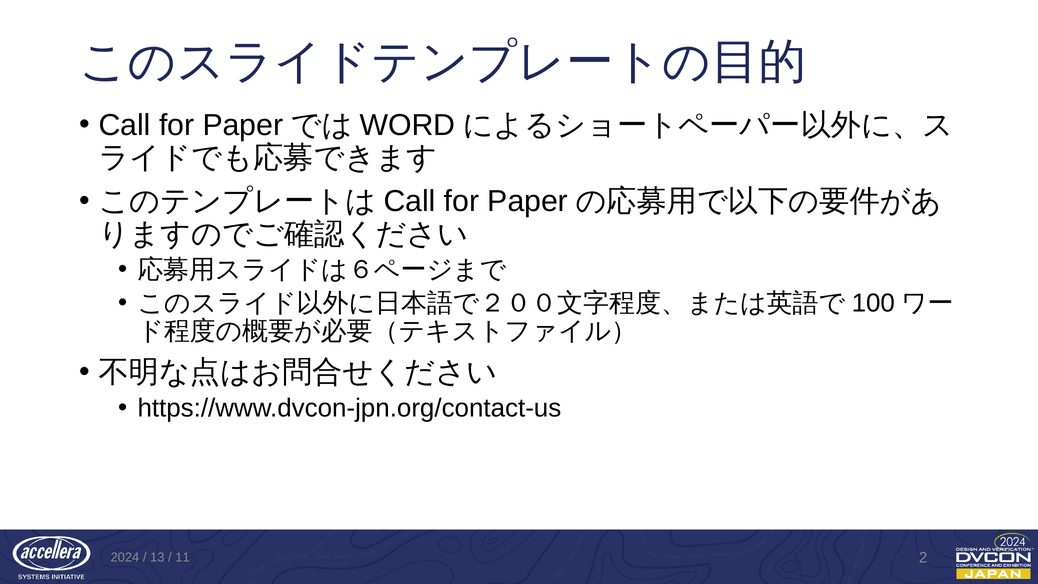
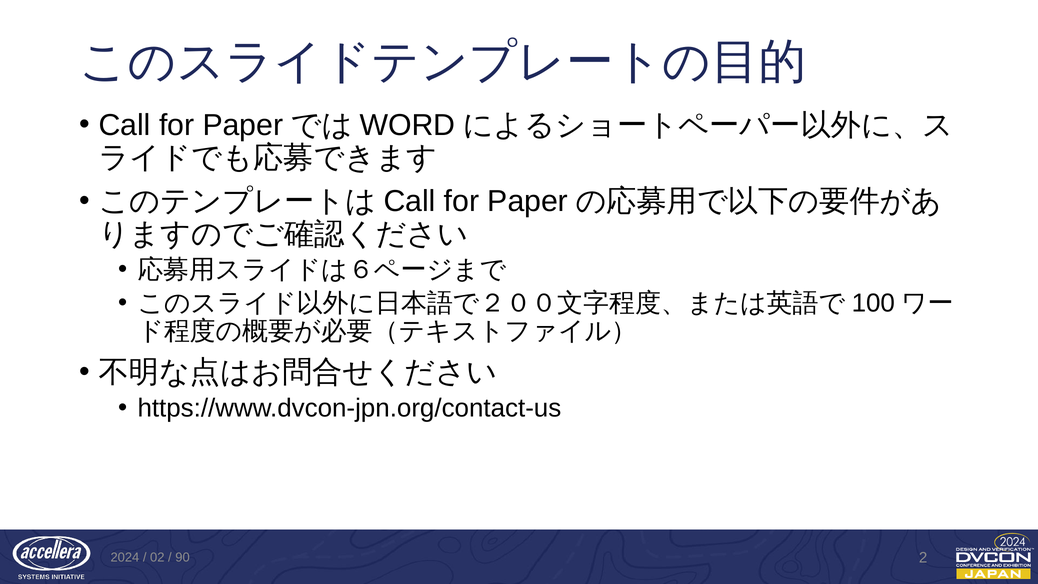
13: 13 -> 02
11: 11 -> 90
